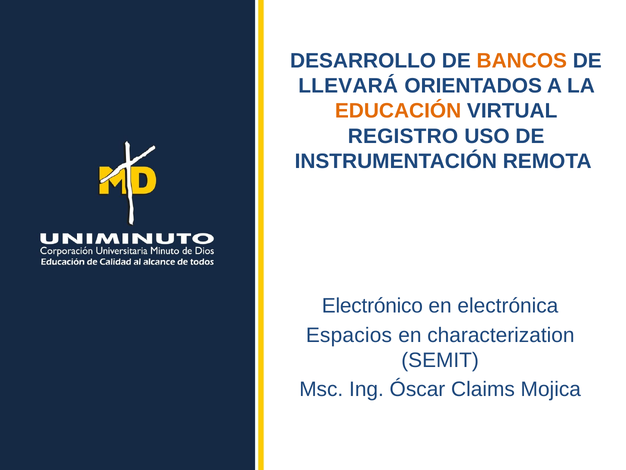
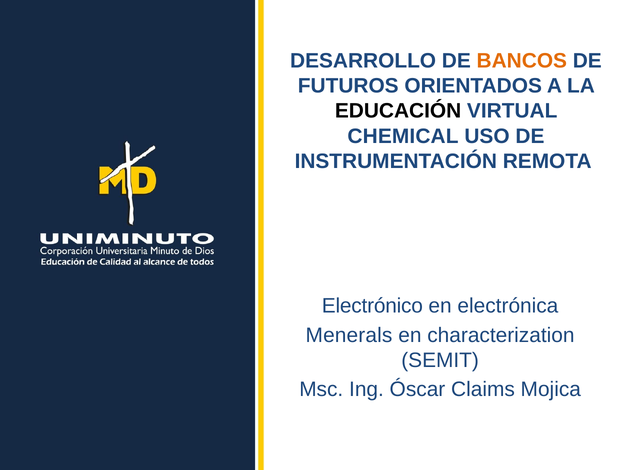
LLEVARÁ: LLEVARÁ -> FUTUROS
EDUCACIÓN colour: orange -> black
REGISTRO: REGISTRO -> CHEMICAL
Espacios: Espacios -> Menerals
